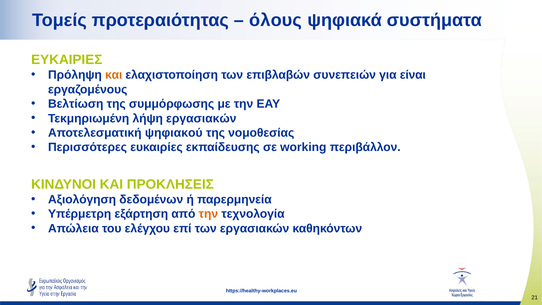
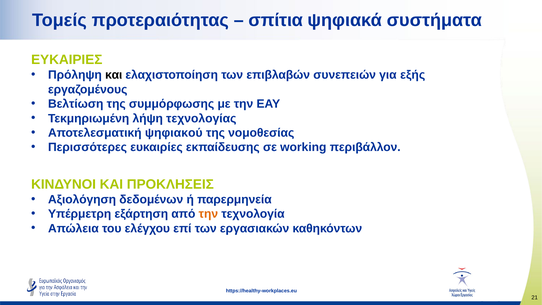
όλους: όλους -> σπίτια
και at (114, 75) colour: orange -> black
είναι: είναι -> εξής
λήψη εργασιακών: εργασιακών -> τεχνολογίας
